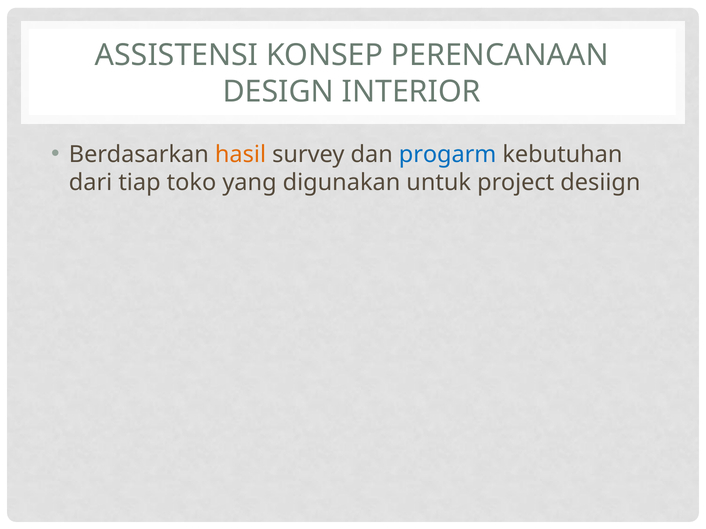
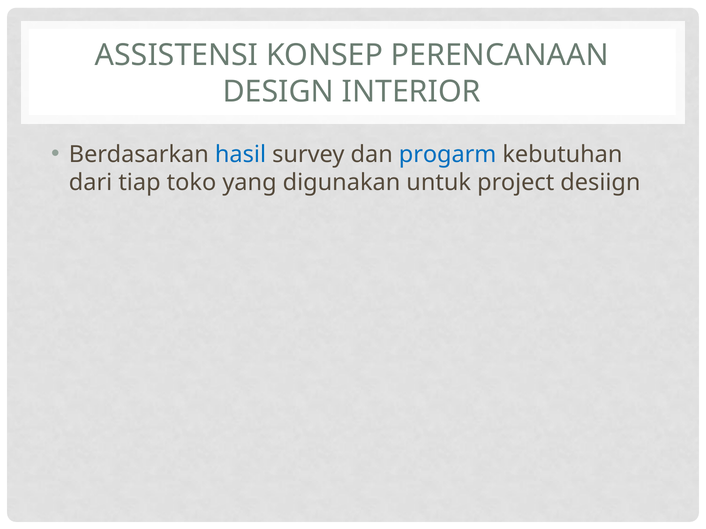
hasil colour: orange -> blue
